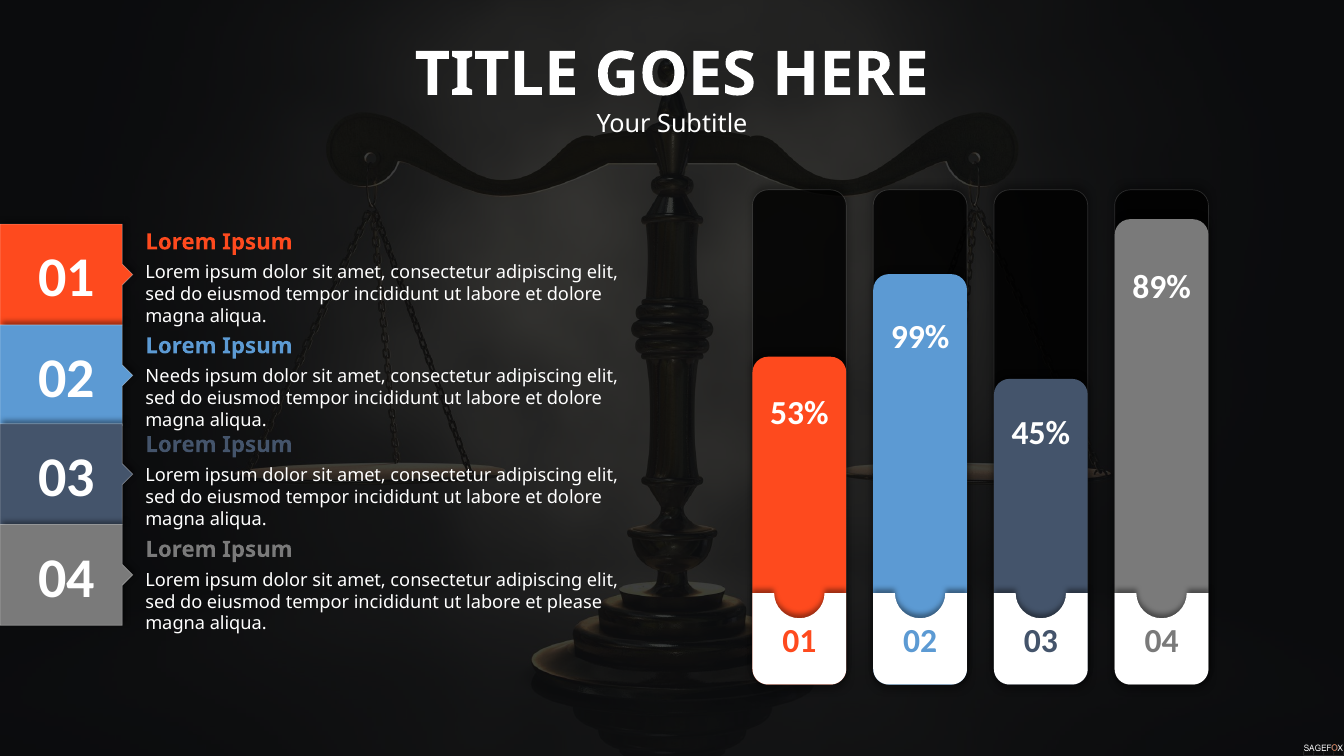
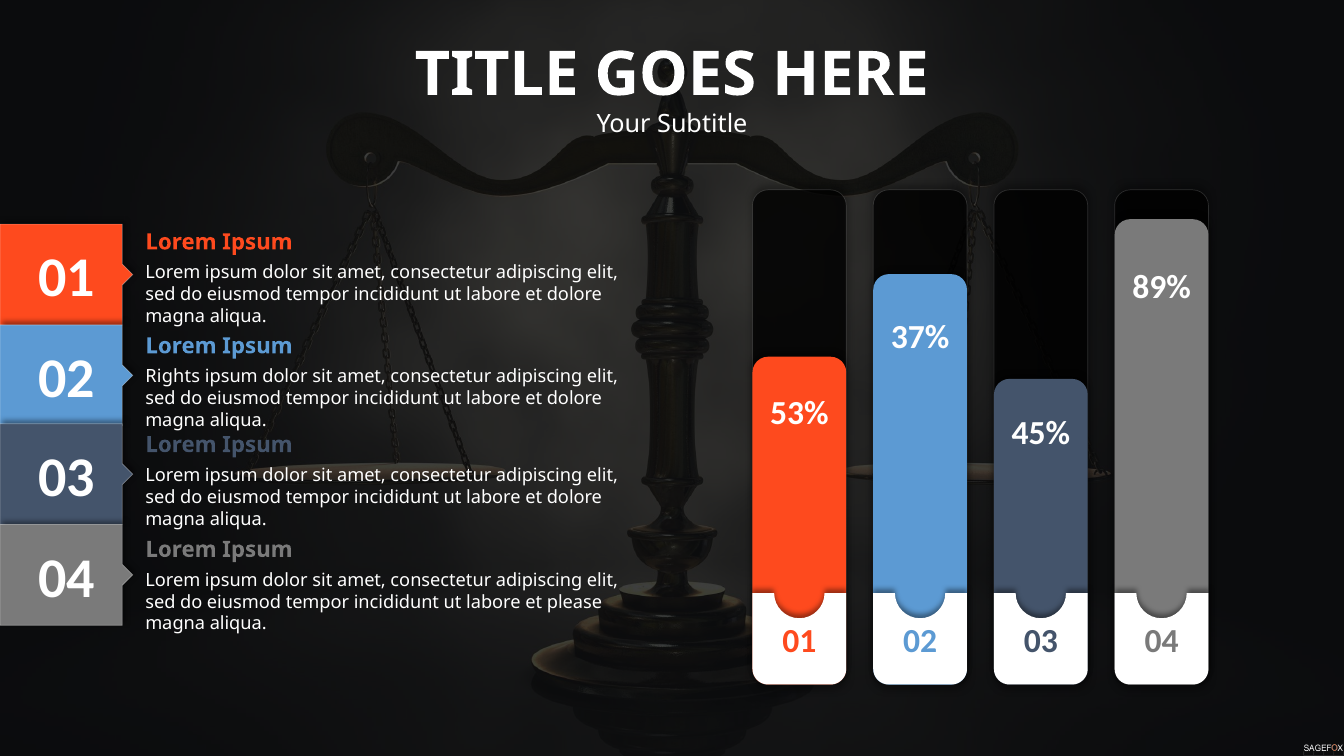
99%: 99% -> 37%
Needs: Needs -> Rights
